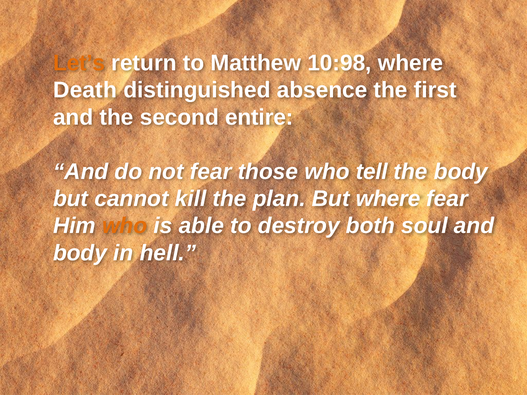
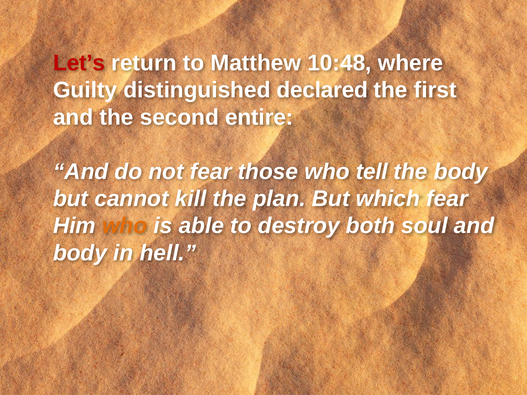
Let’s colour: orange -> red
10:98: 10:98 -> 10:48
Death: Death -> Guilty
absence: absence -> declared
But where: where -> which
